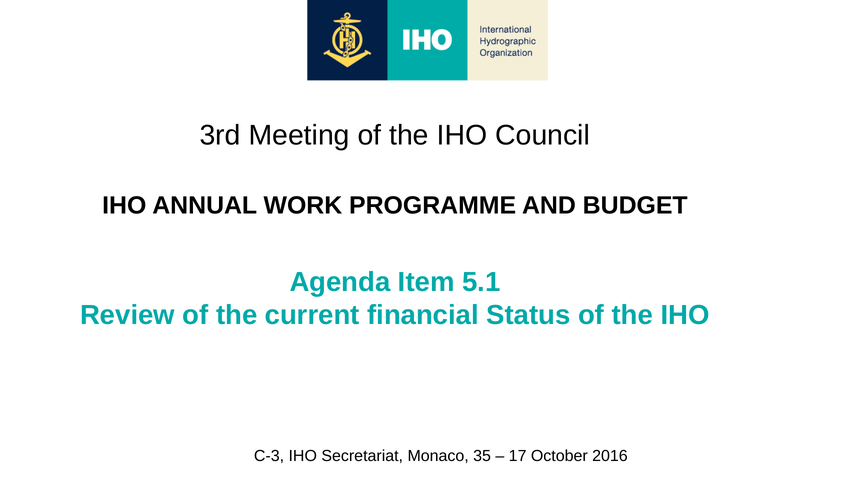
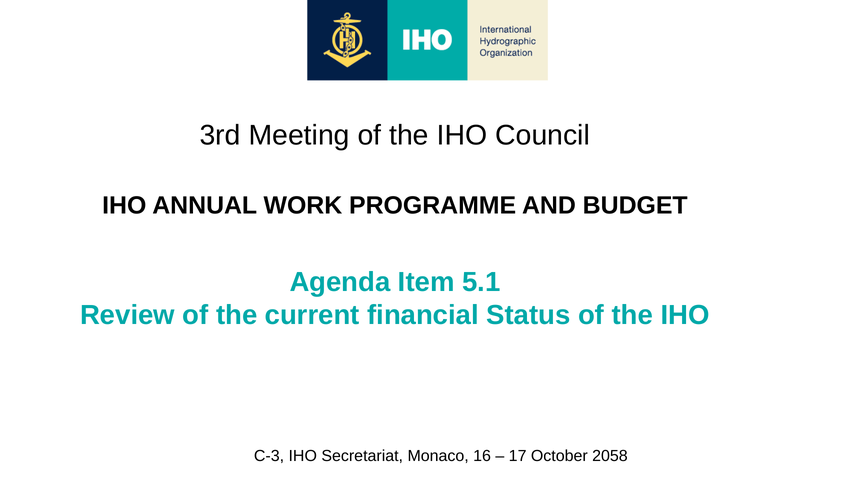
35: 35 -> 16
2016: 2016 -> 2058
